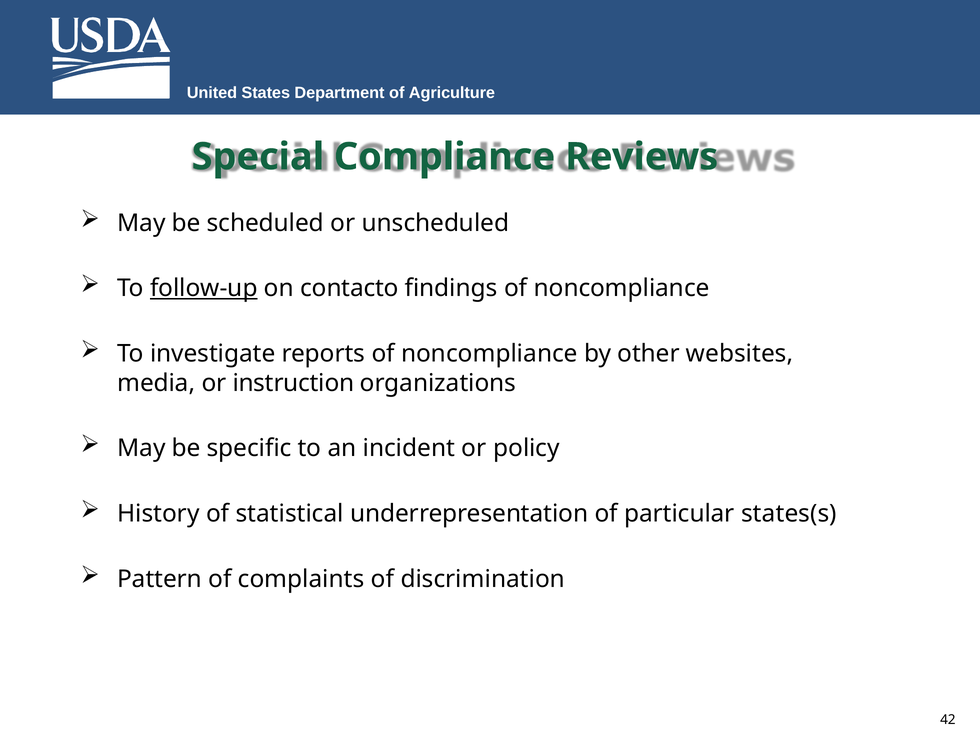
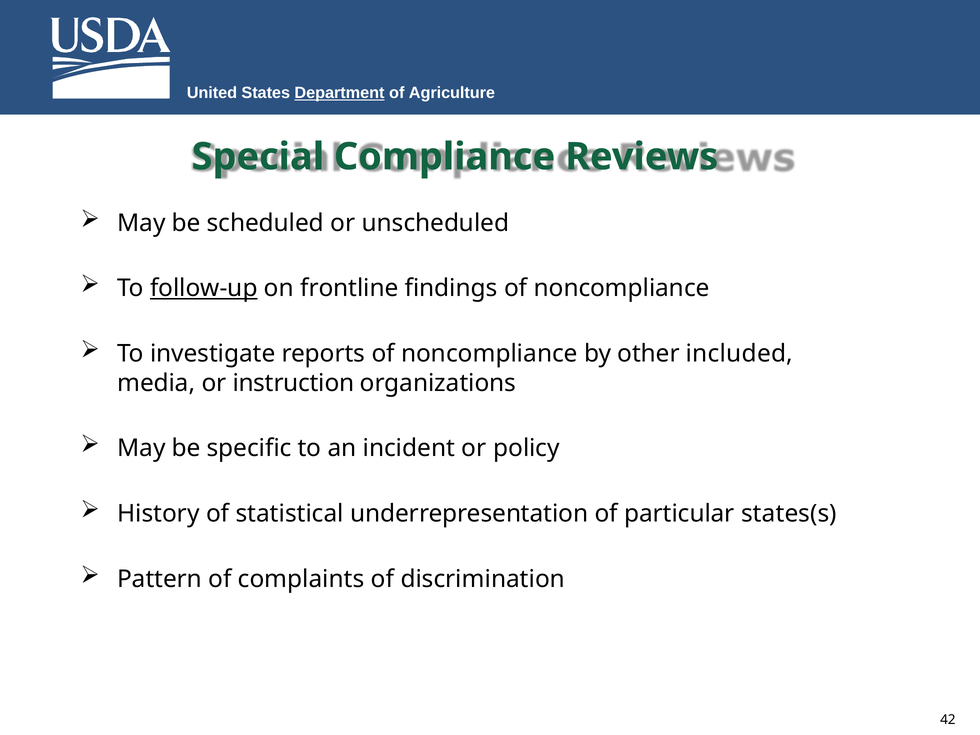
Department underline: none -> present
contacto: contacto -> frontline
websites: websites -> included
